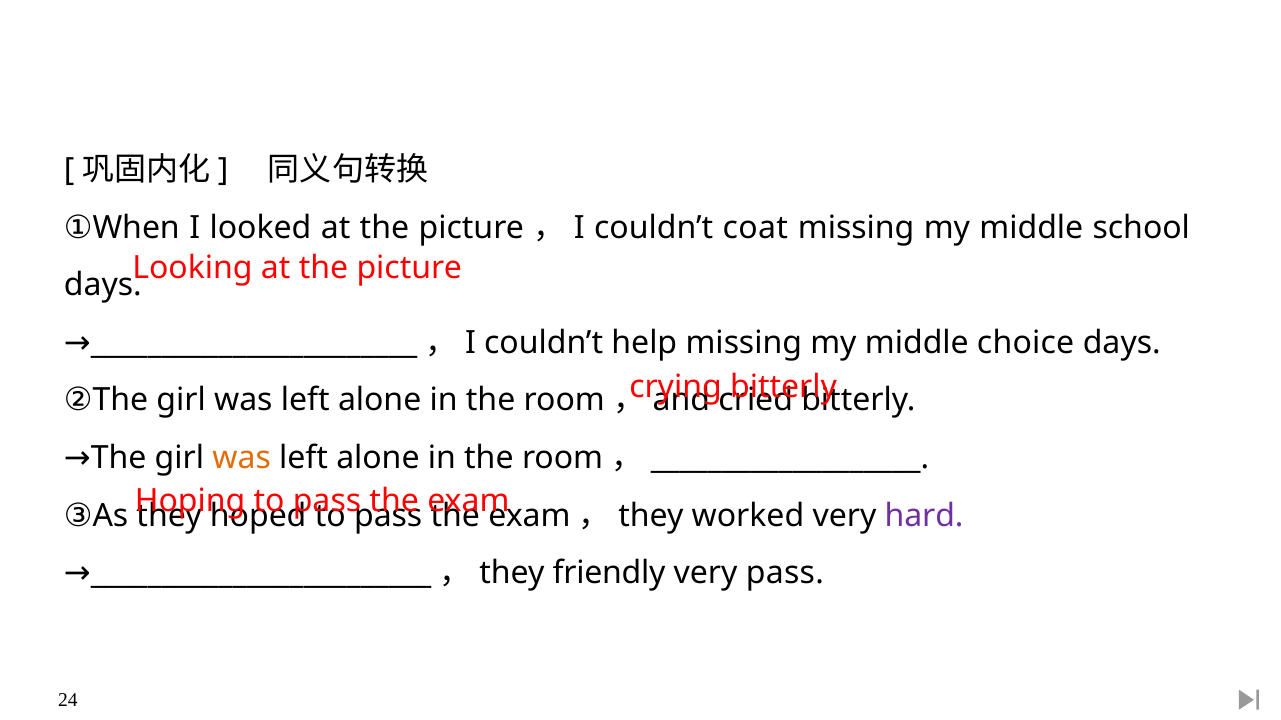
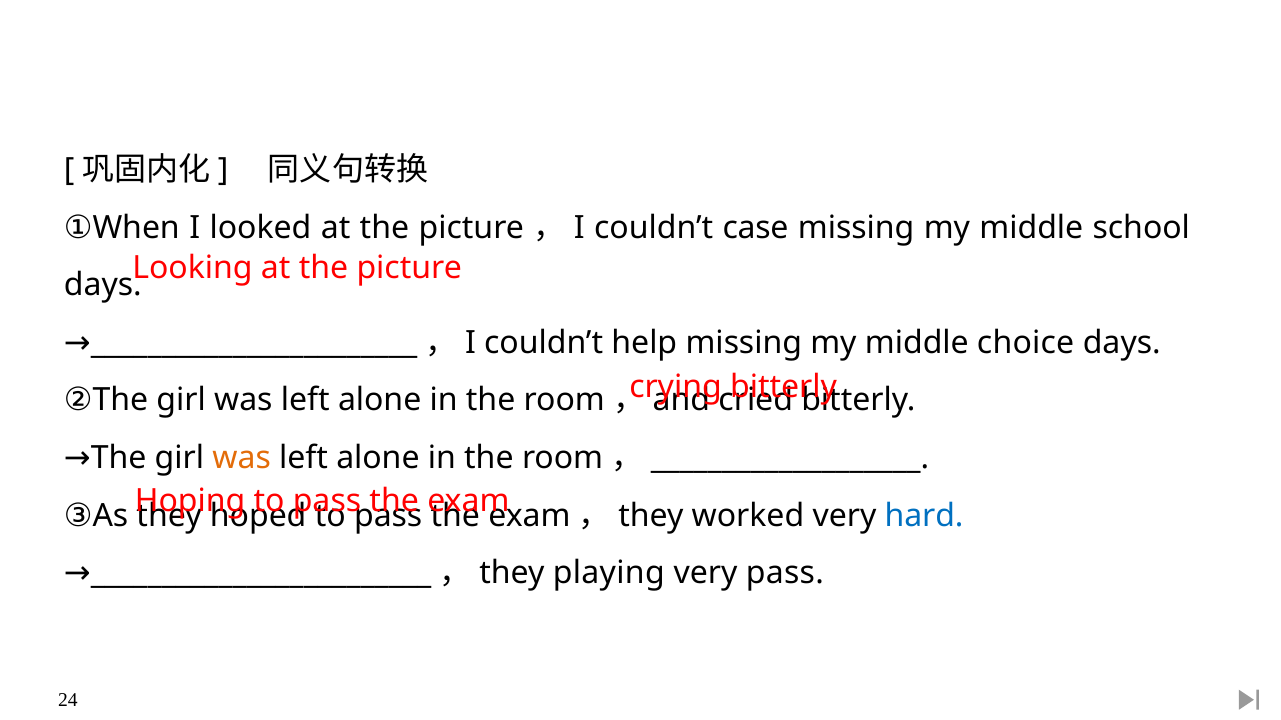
coat: coat -> case
hard colour: purple -> blue
friendly: friendly -> playing
